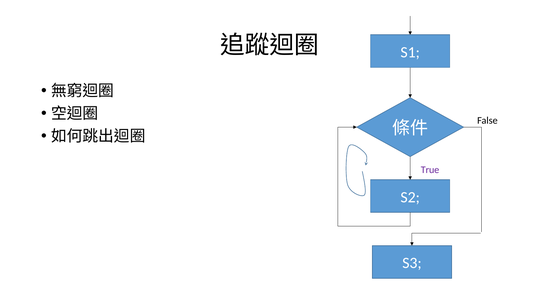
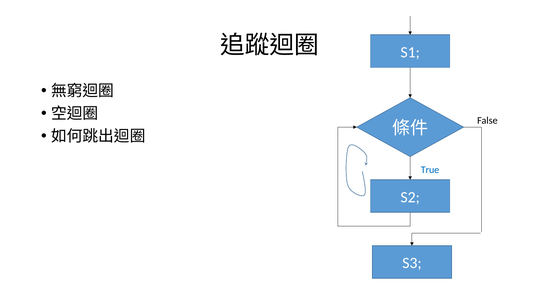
True colour: purple -> blue
